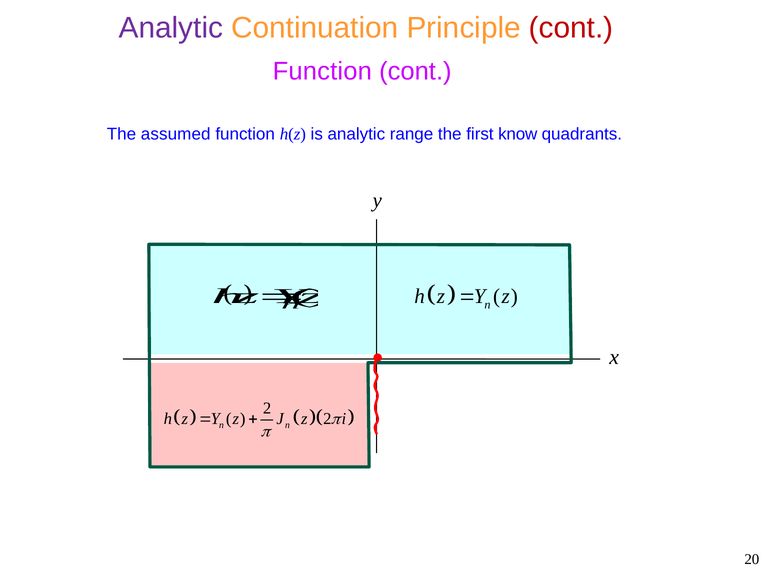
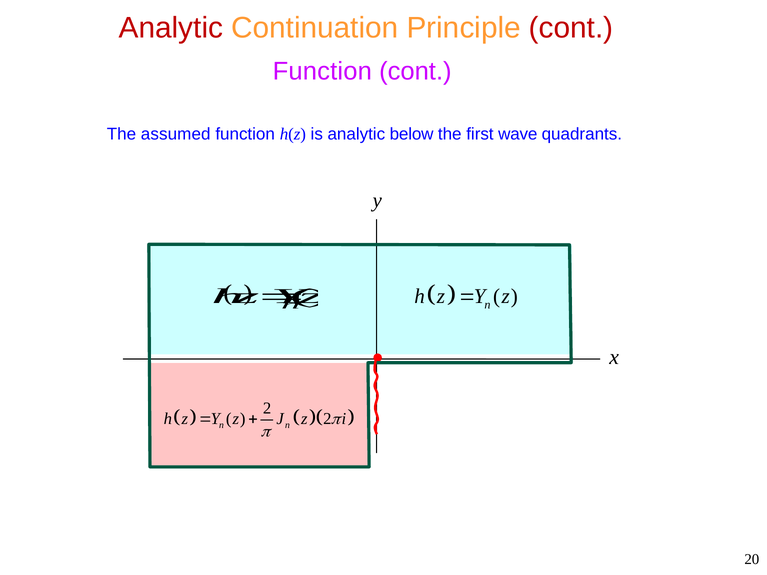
Analytic at (171, 28) colour: purple -> red
range: range -> below
know: know -> wave
